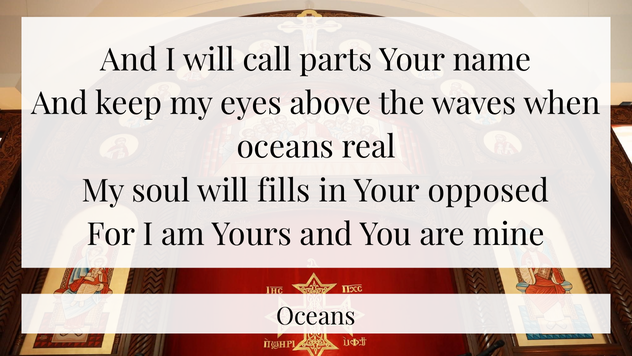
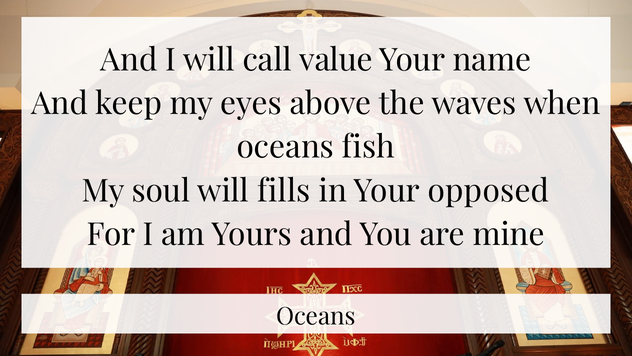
parts: parts -> value
real: real -> fish
